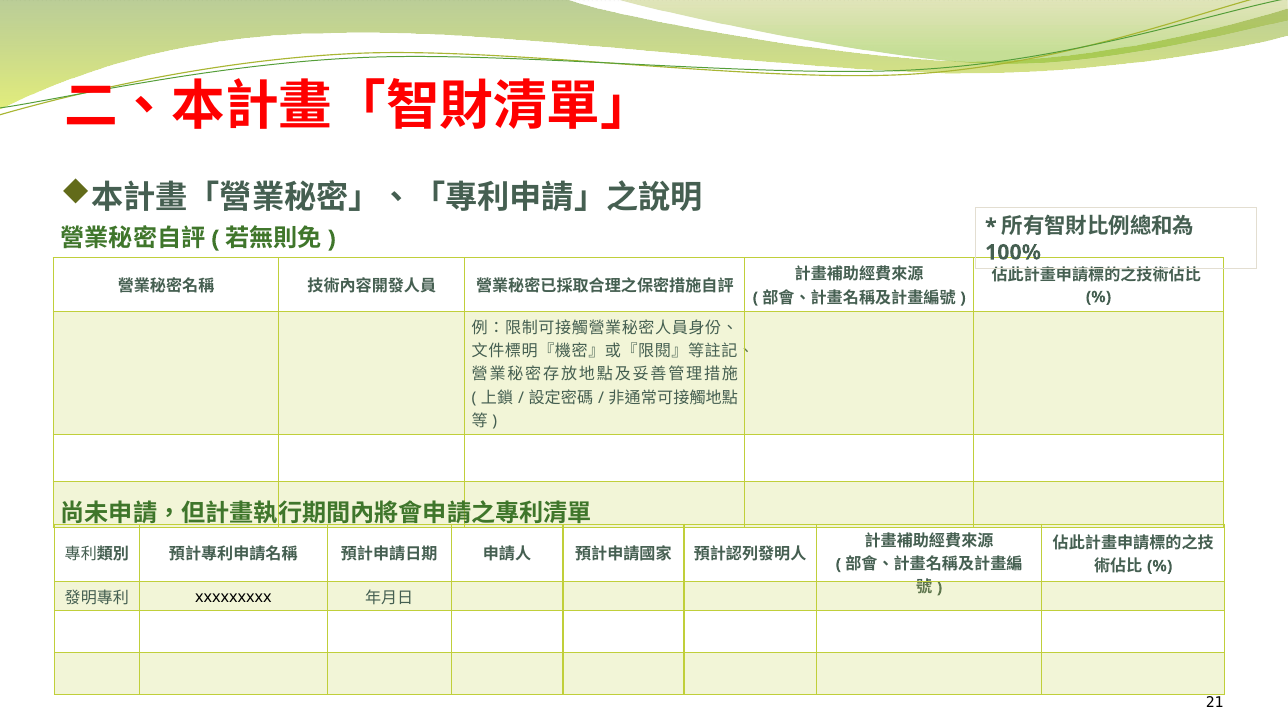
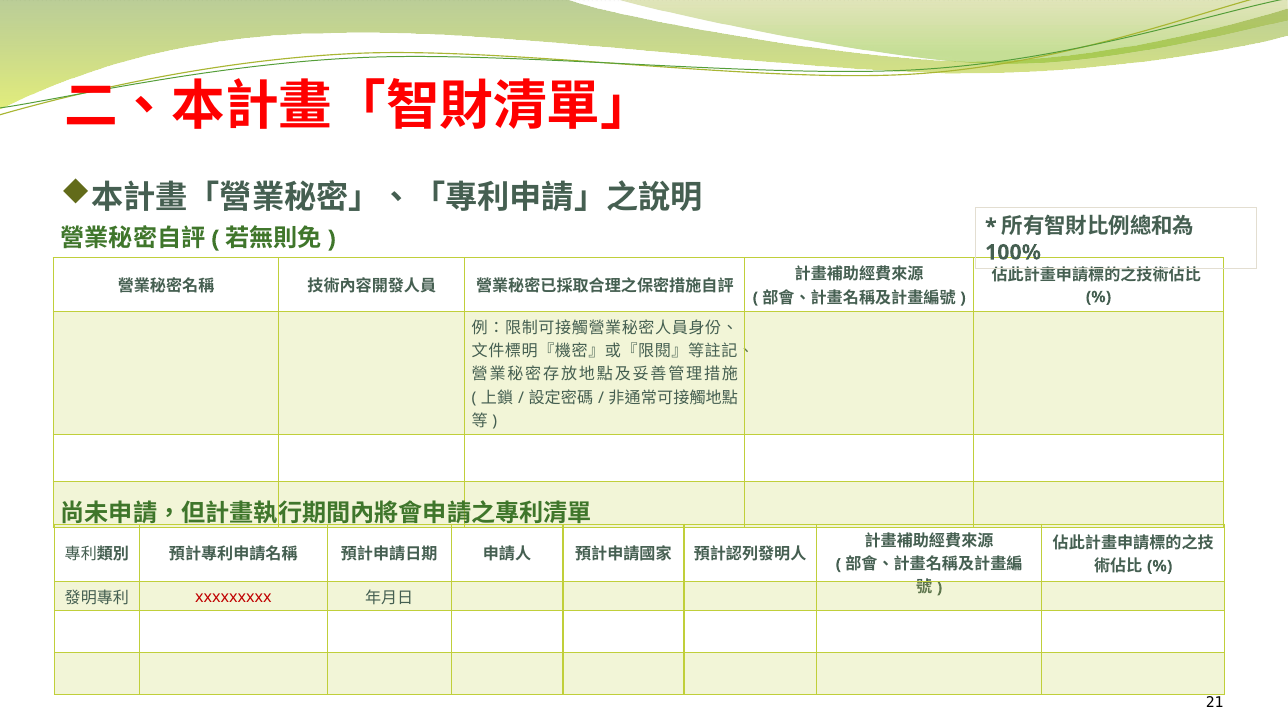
xxxxxxxxx colour: black -> red
